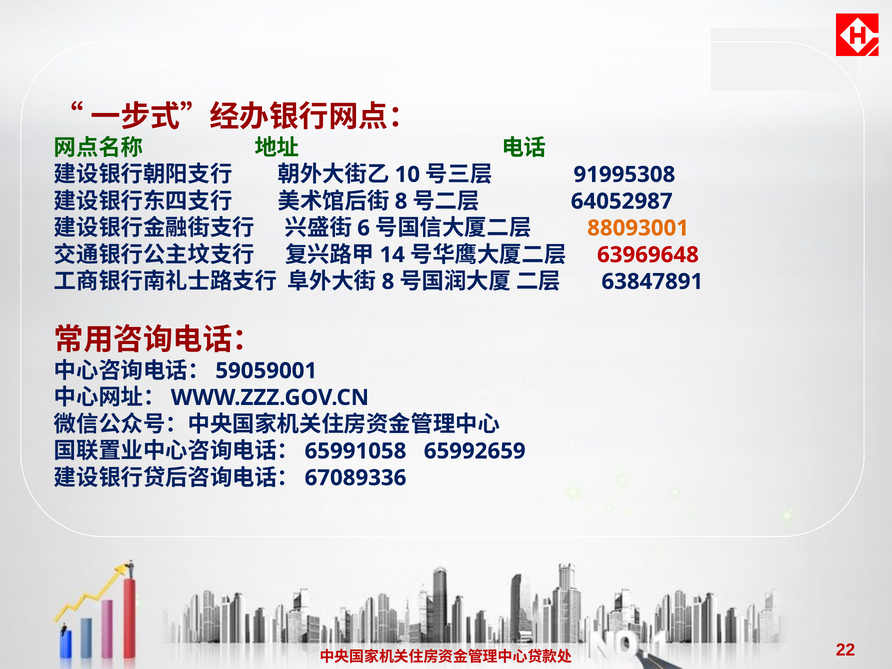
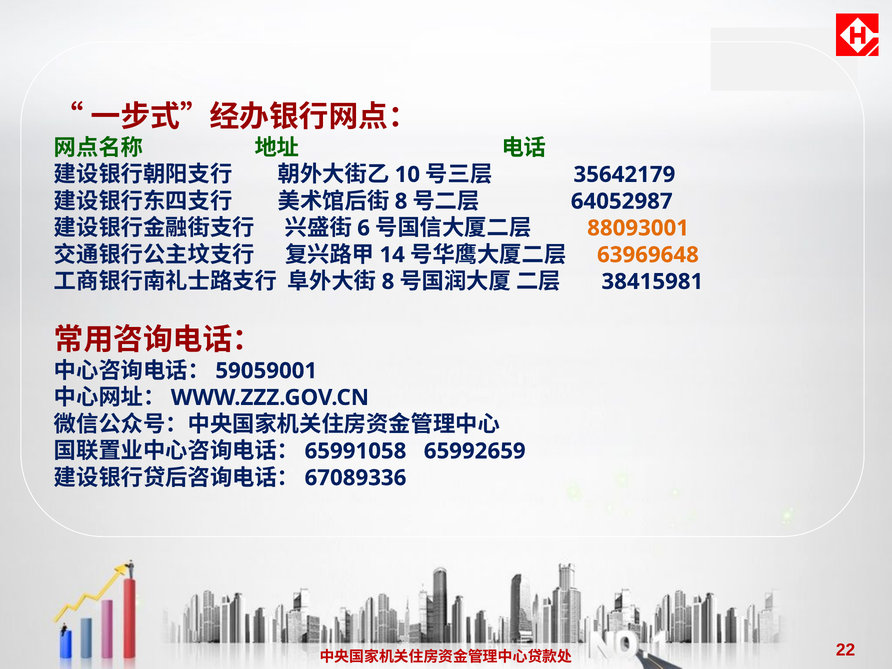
91995308: 91995308 -> 35642179
63969648 colour: red -> orange
63847891: 63847891 -> 38415981
